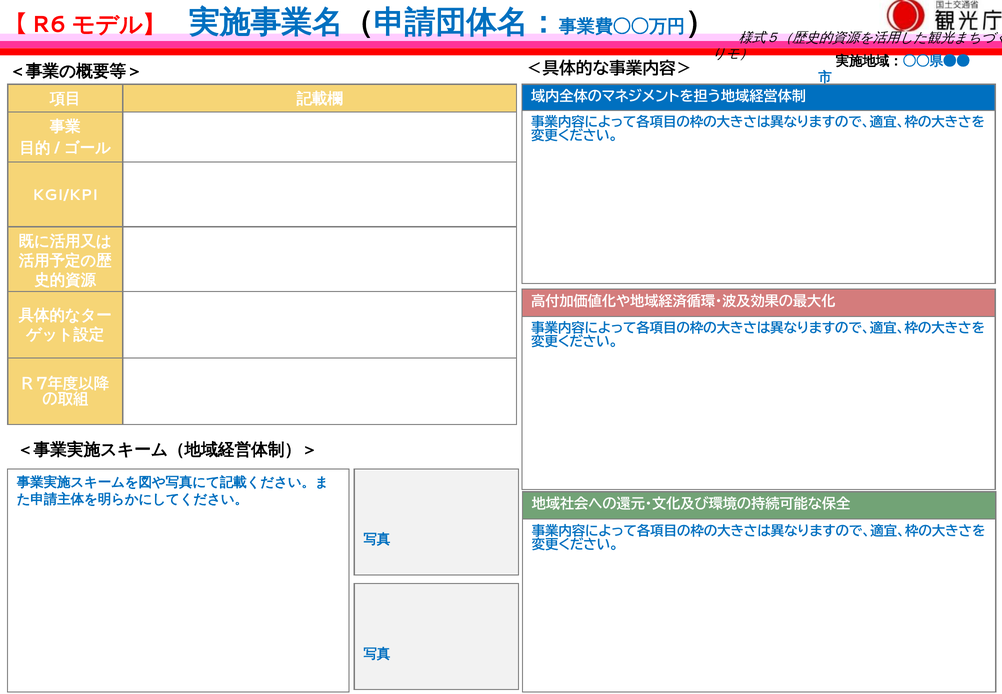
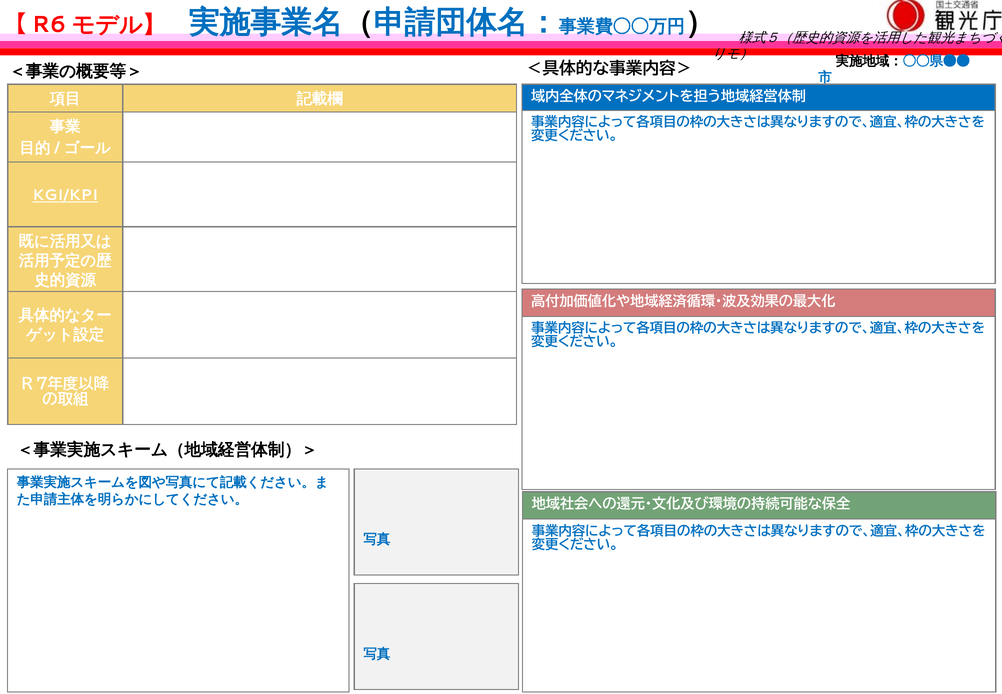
KGI/KPI underline: none -> present
